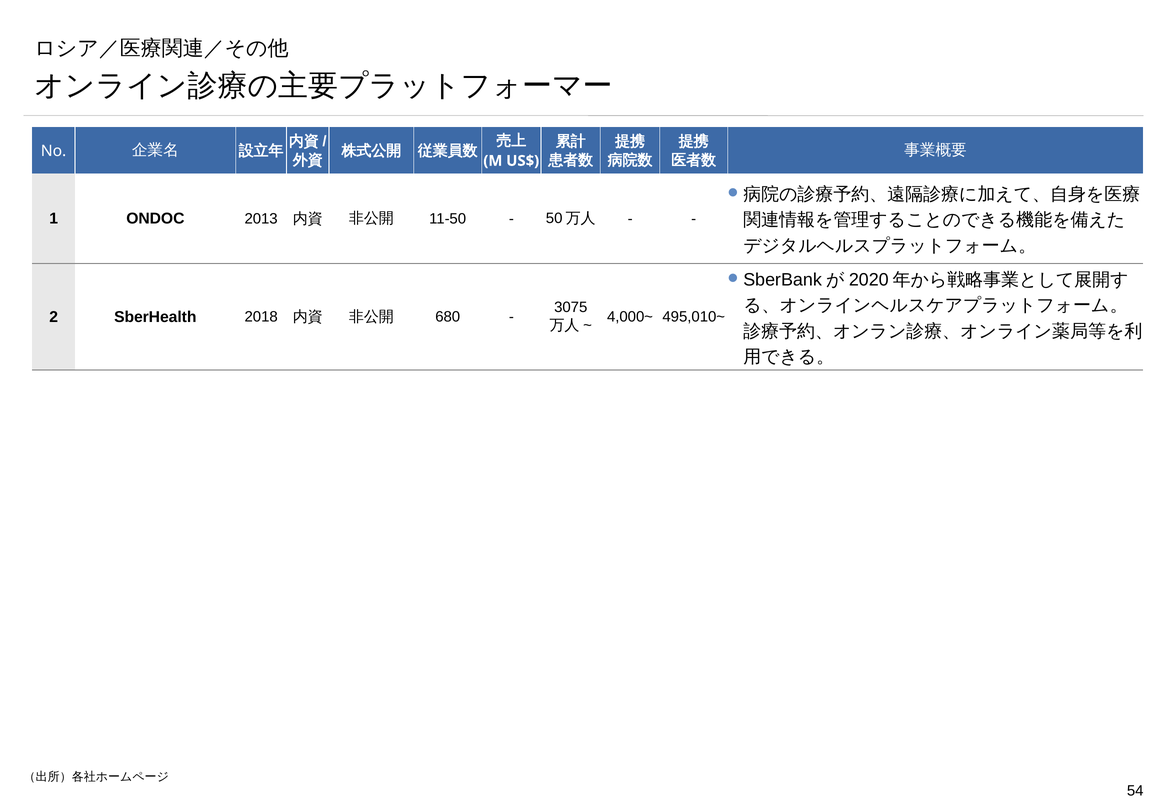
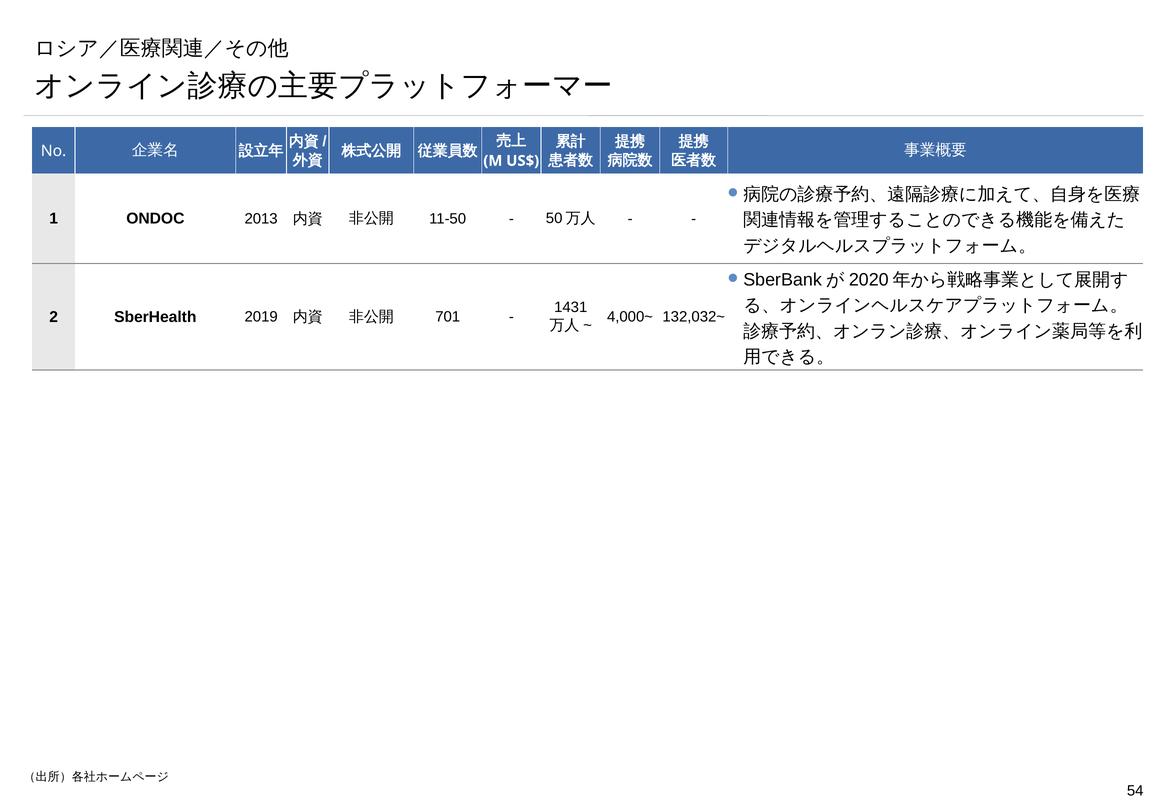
3075: 3075 -> 1431
2018: 2018 -> 2019
680: 680 -> 701
495,010~: 495,010~ -> 132,032~
